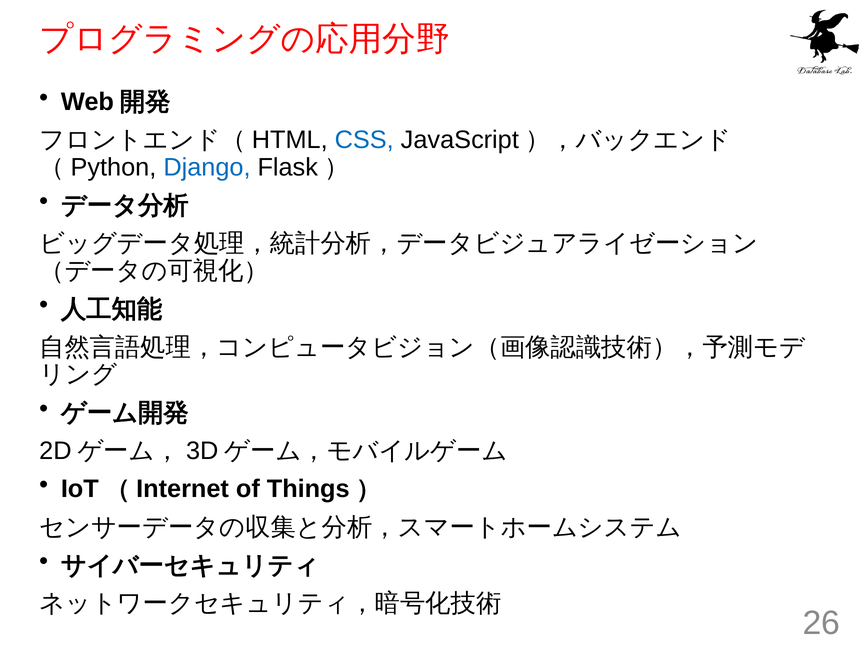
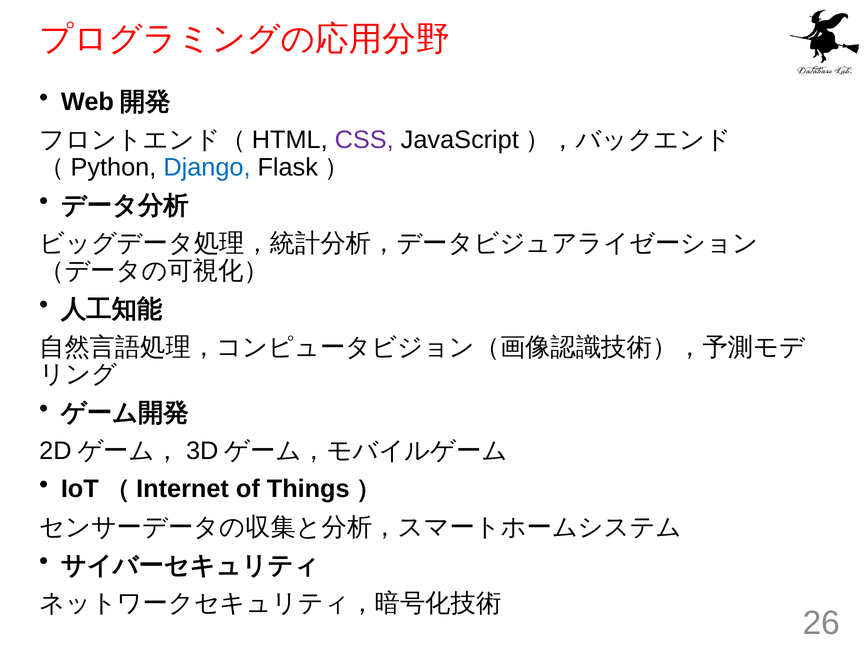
CSS colour: blue -> purple
